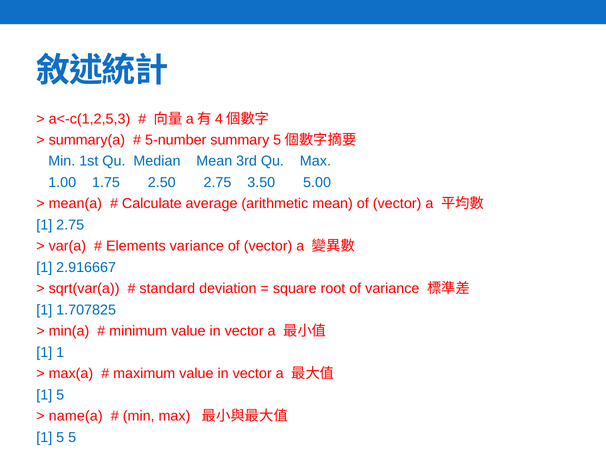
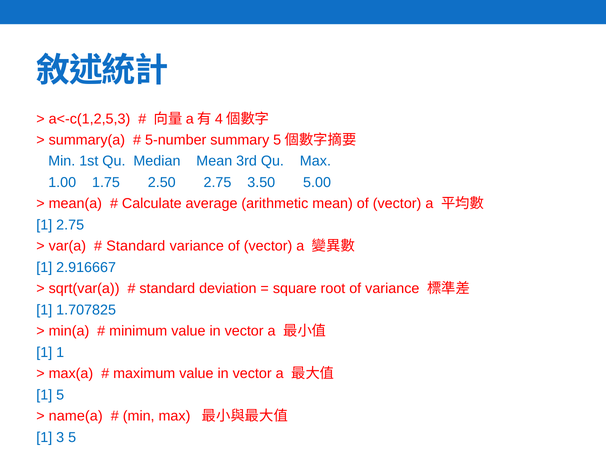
Elements at (136, 246): Elements -> Standard
5 at (60, 437): 5 -> 3
